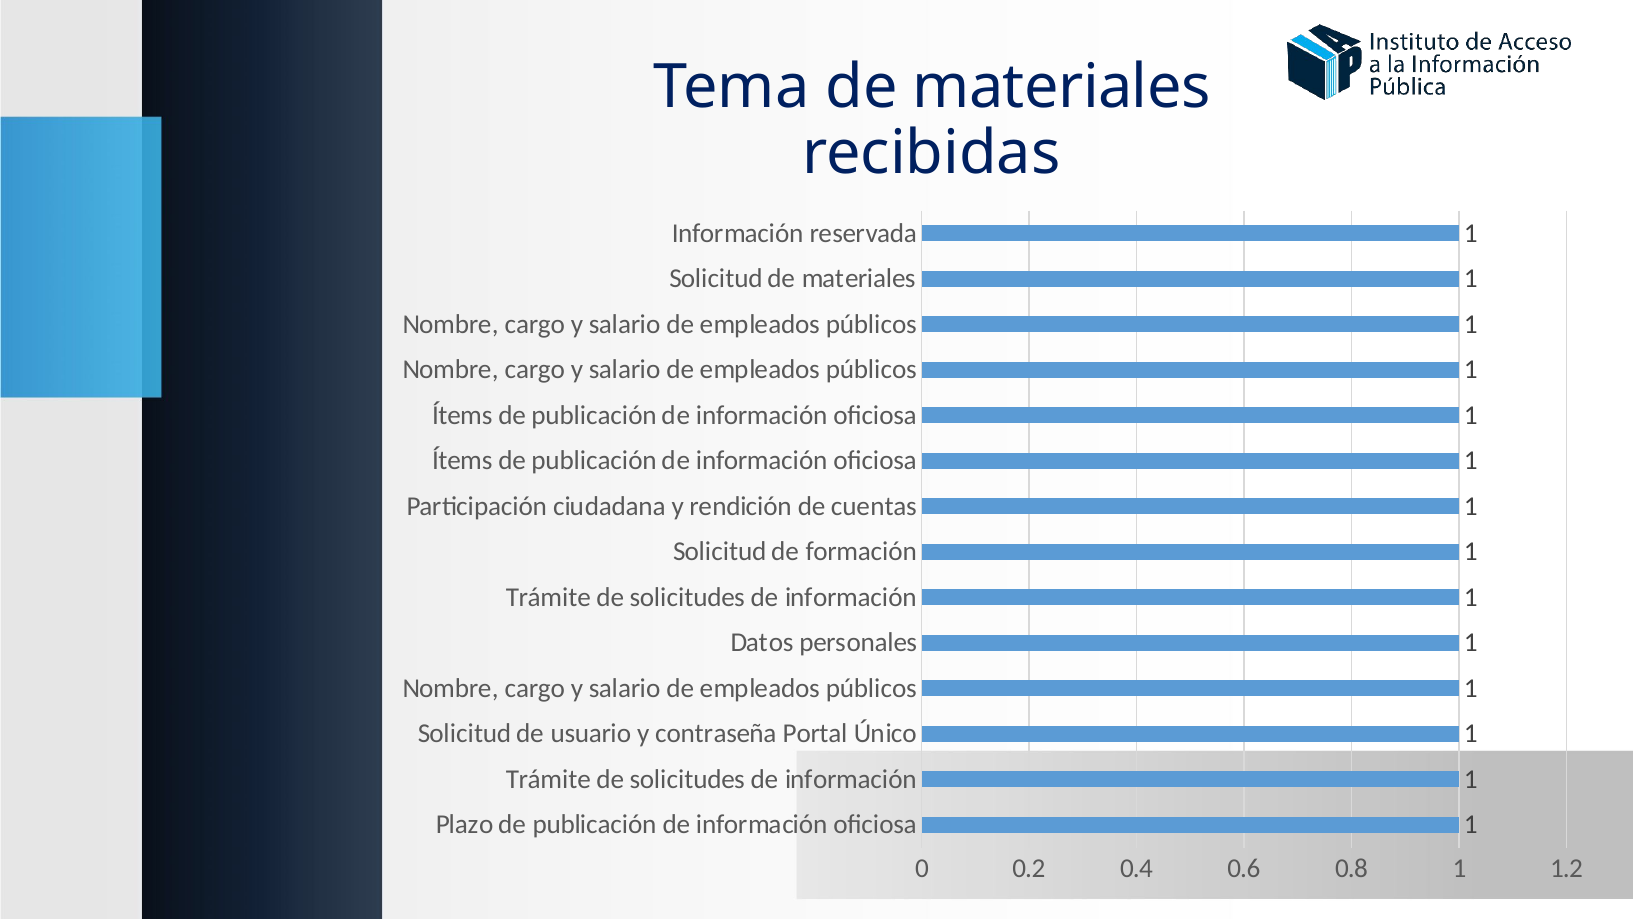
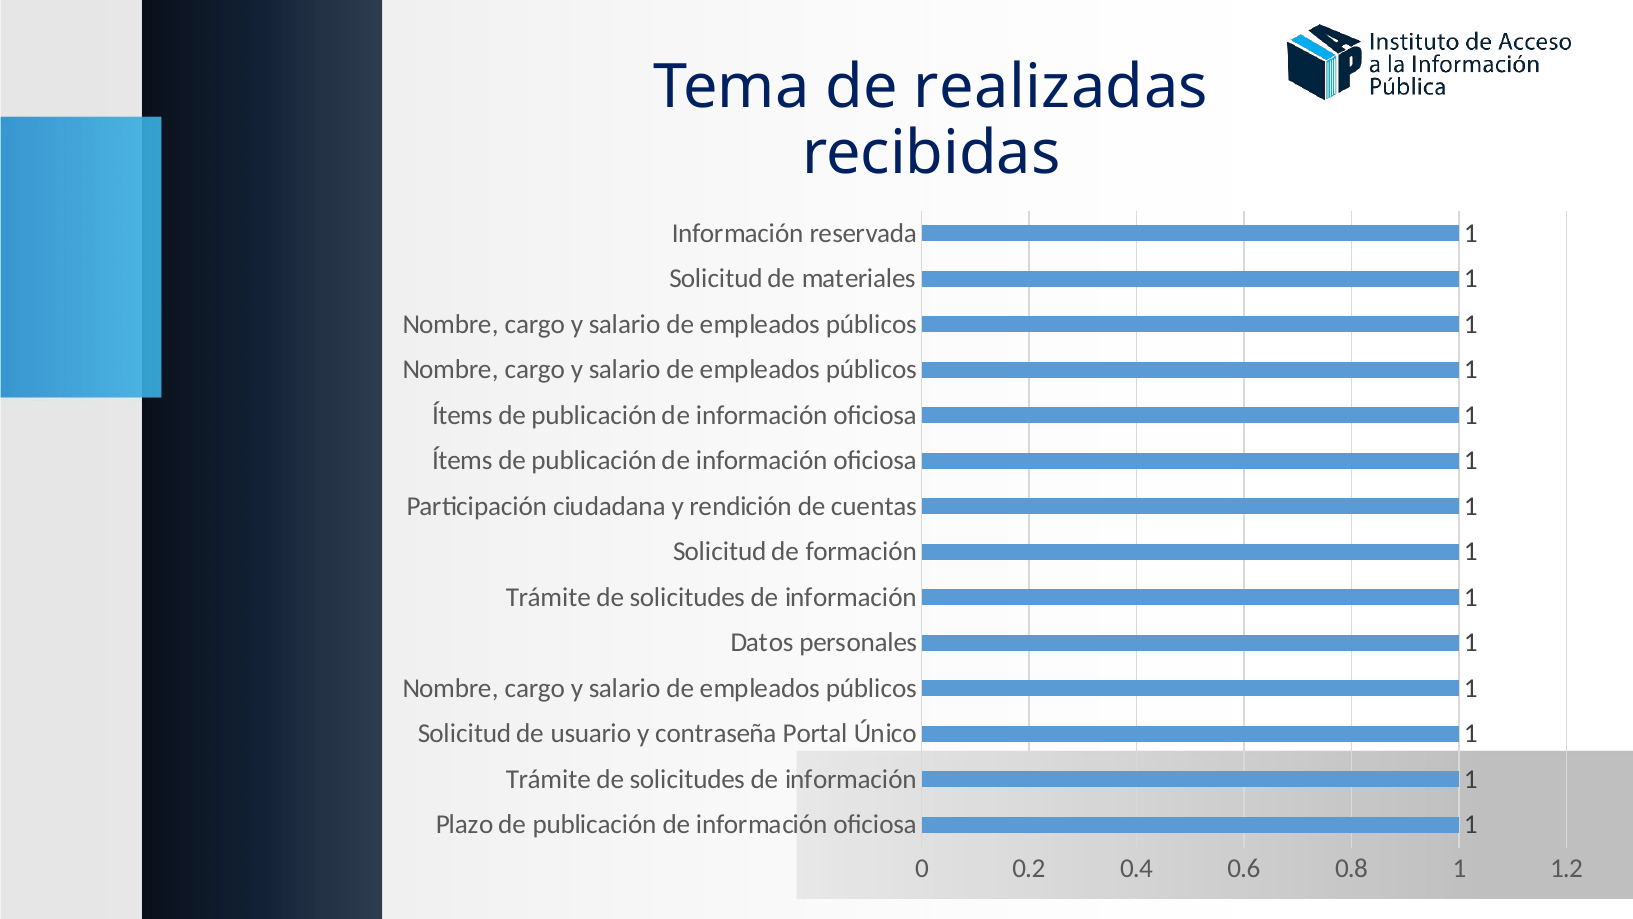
Tema de materiales: materiales -> realizadas
